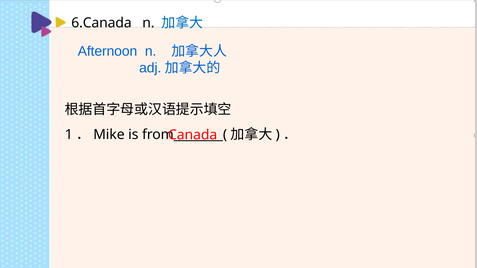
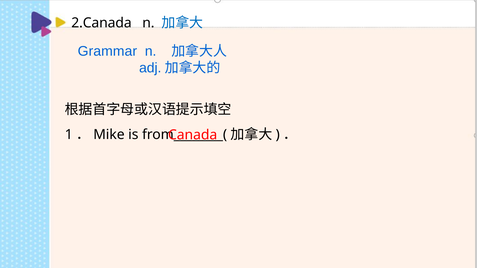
6.Canada: 6.Canada -> 2.Canada
Afternoon: Afternoon -> Grammar
